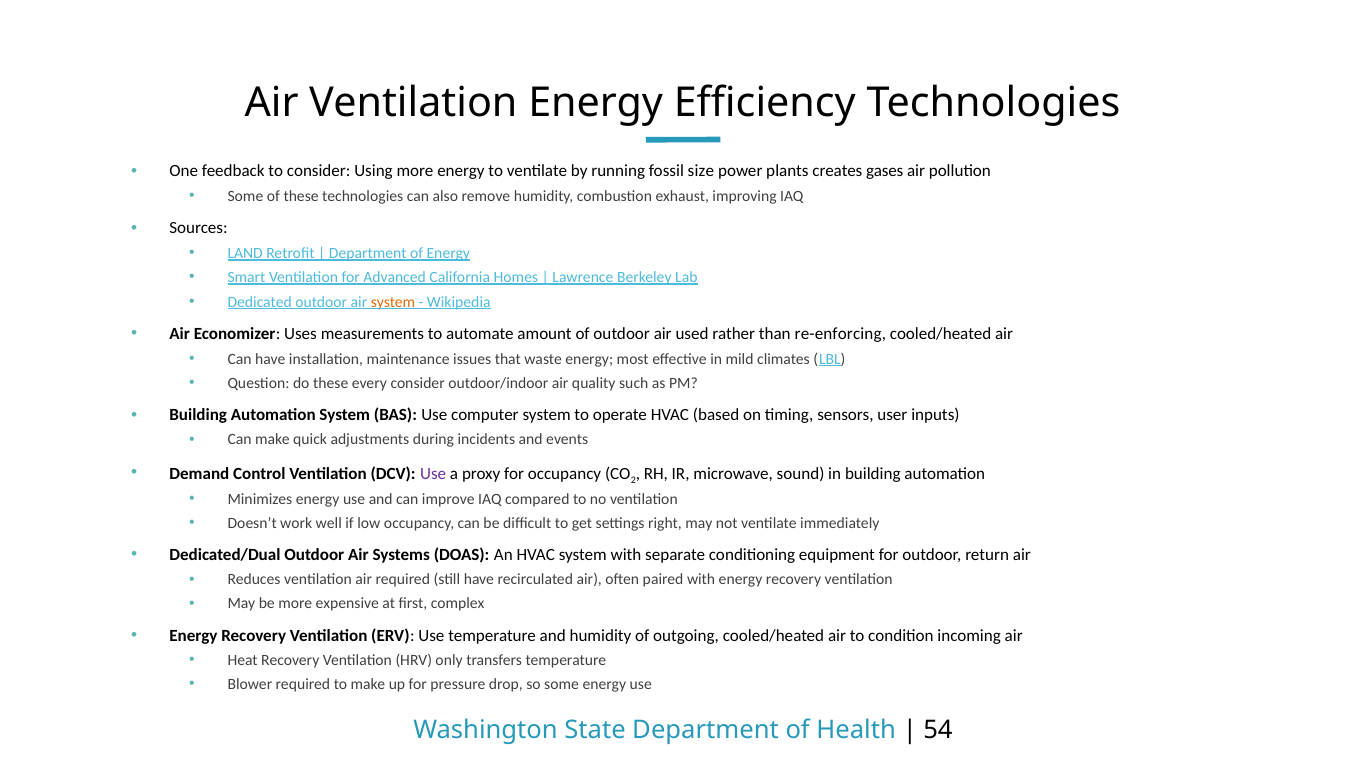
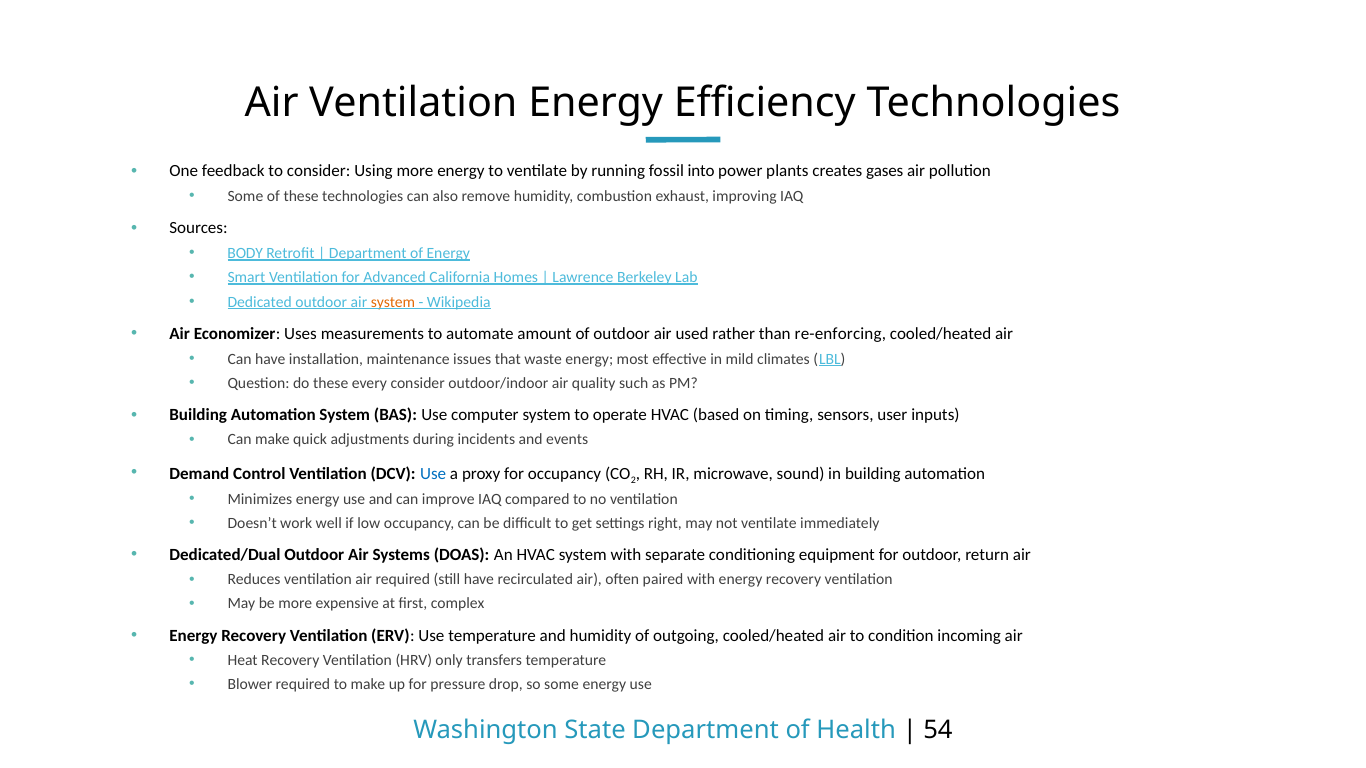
size: size -> into
LAND: LAND -> BODY
Use at (433, 474) colour: purple -> blue
